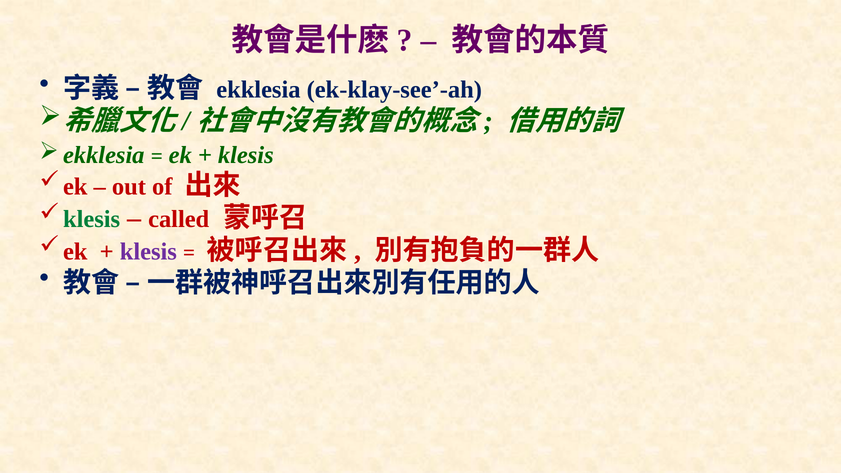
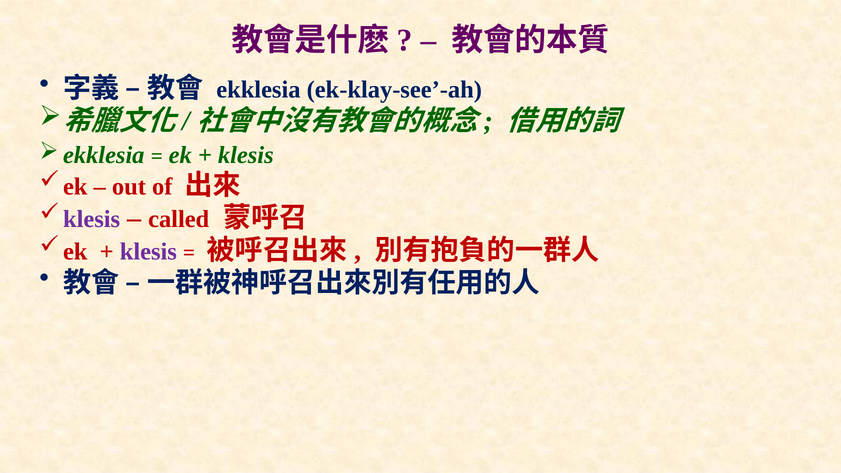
klesis at (92, 219) colour: green -> purple
